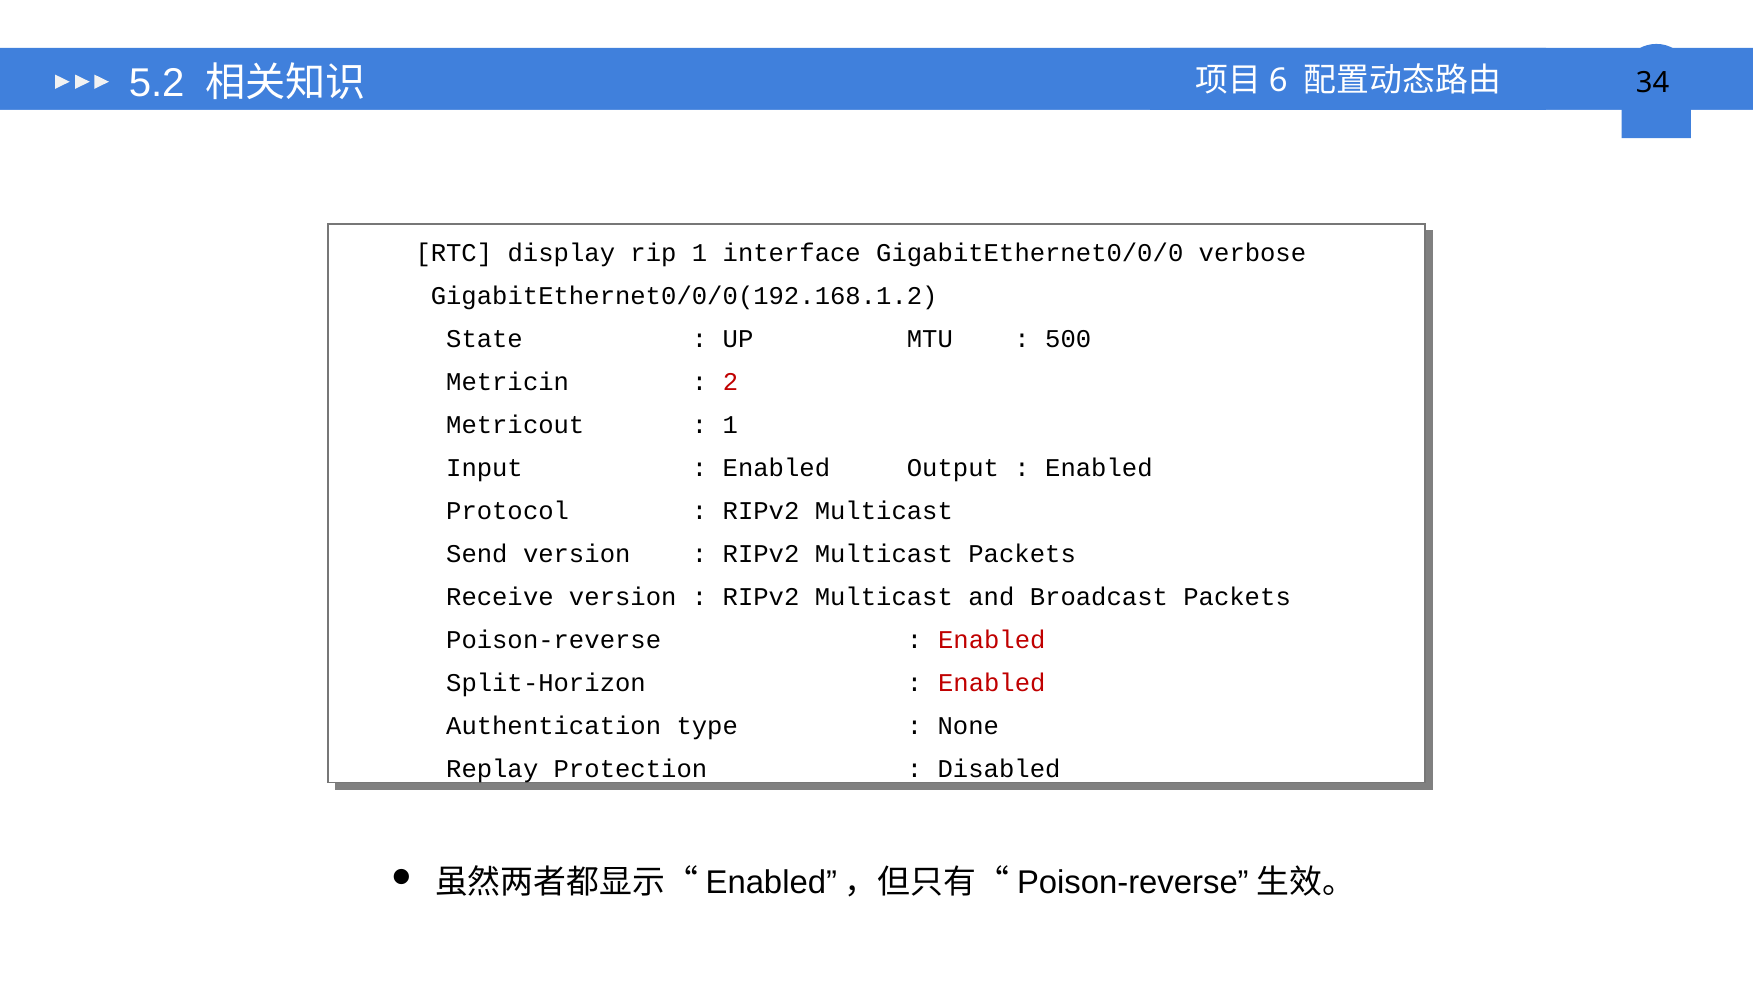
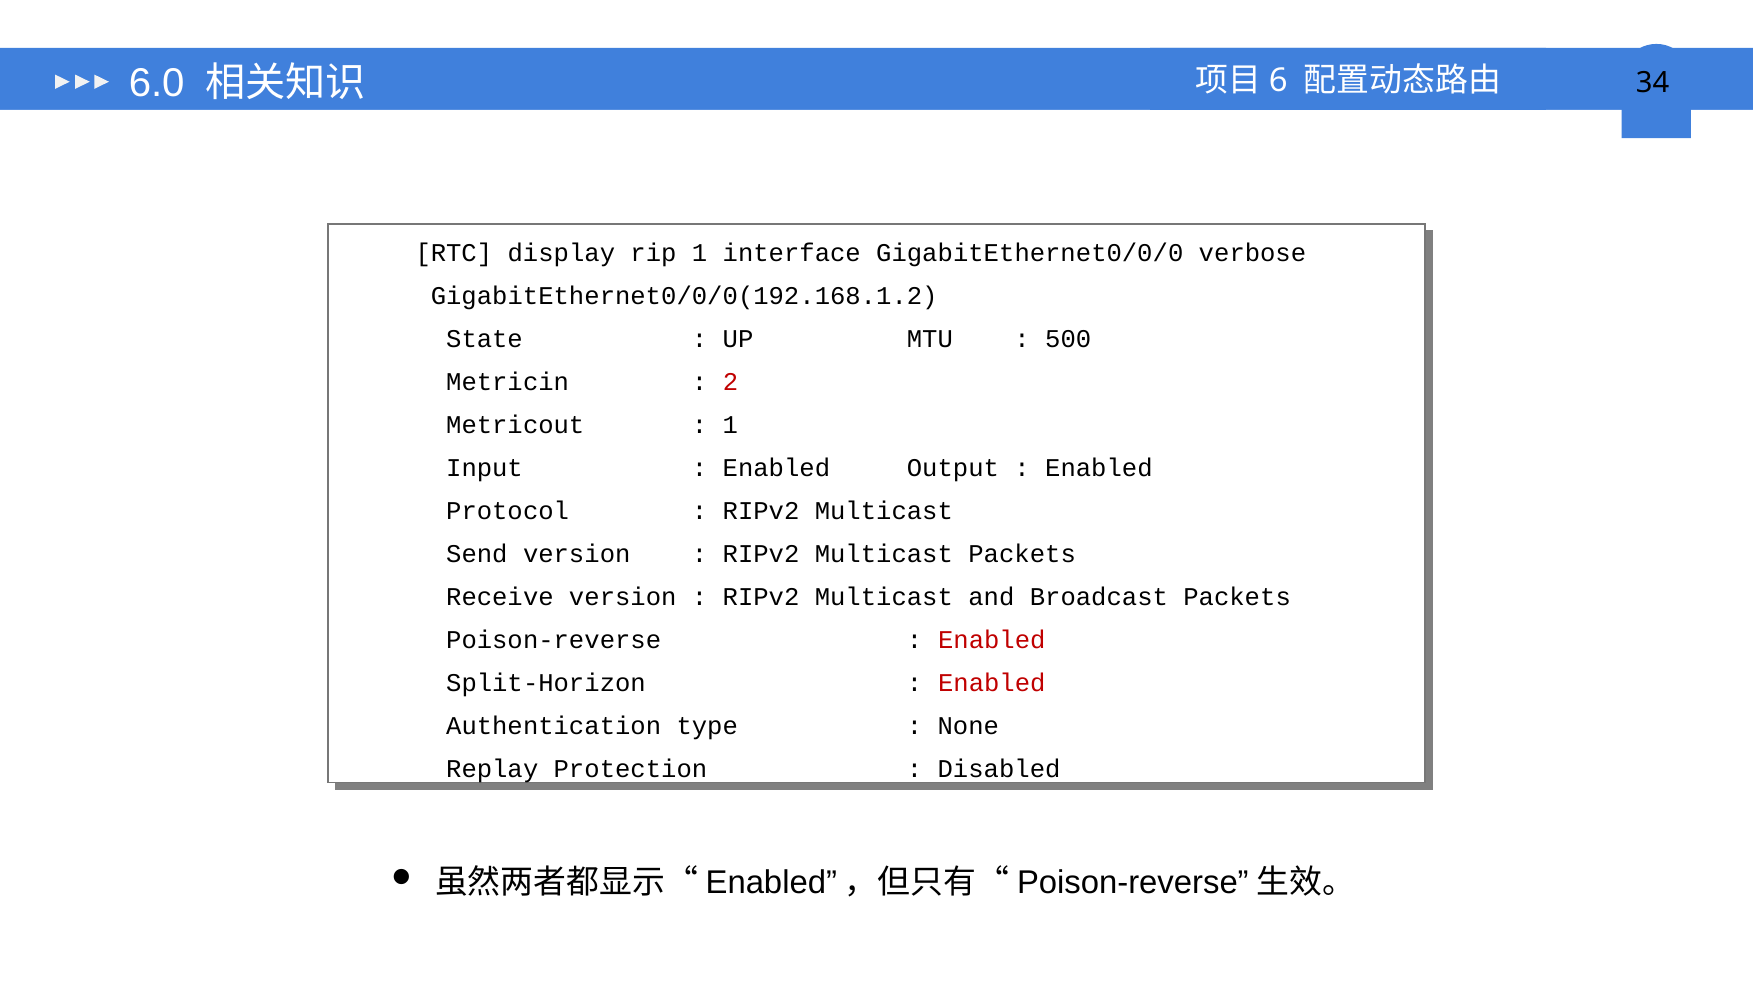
5.2: 5.2 -> 6.0
